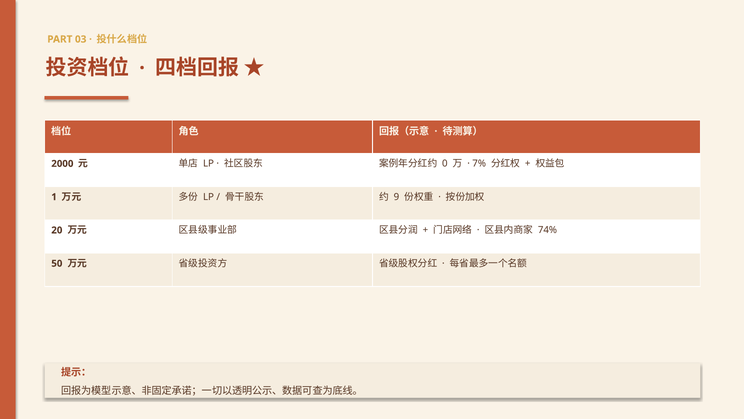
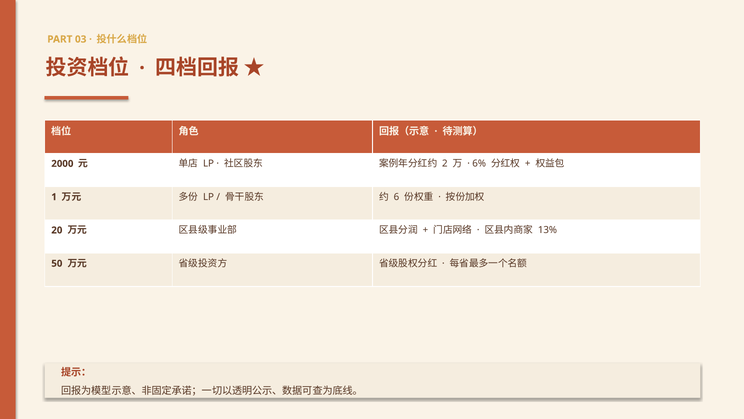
0: 0 -> 2
7%: 7% -> 6%
9: 9 -> 6
74%: 74% -> 13%
